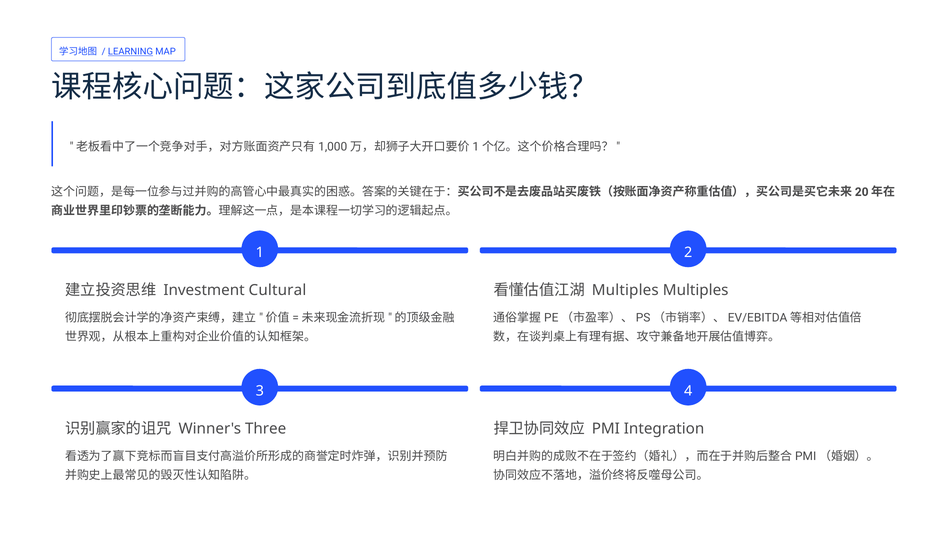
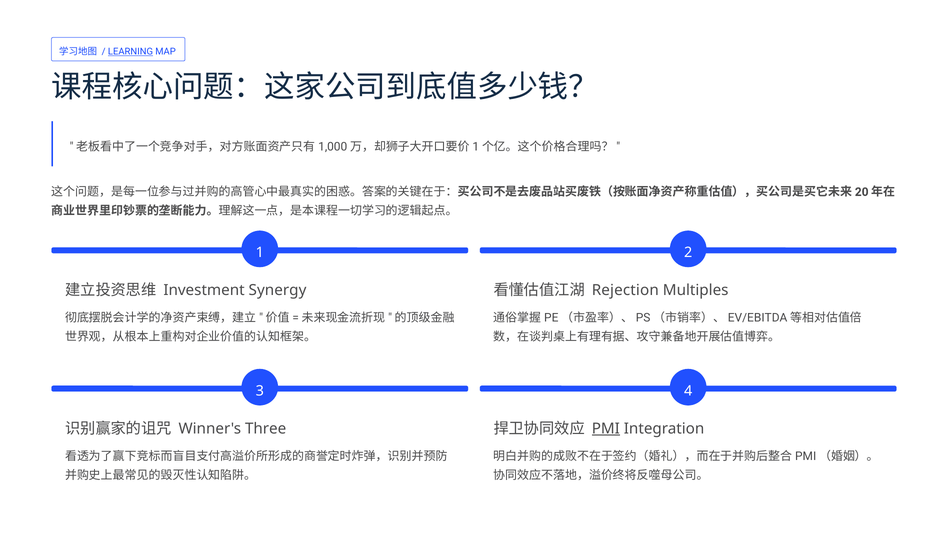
Cultural: Cultural -> Synergy
Multiples at (625, 290): Multiples -> Rejection
PMI underline: none -> present
